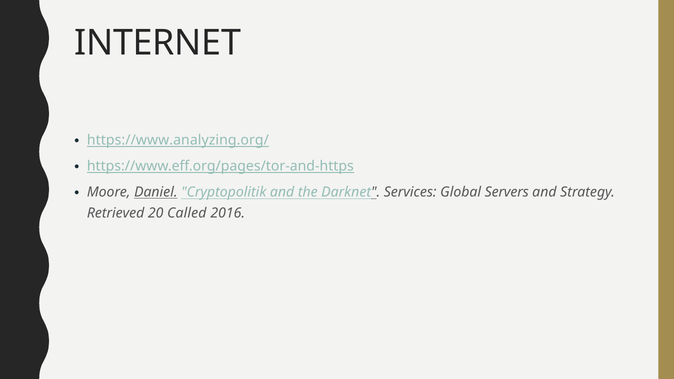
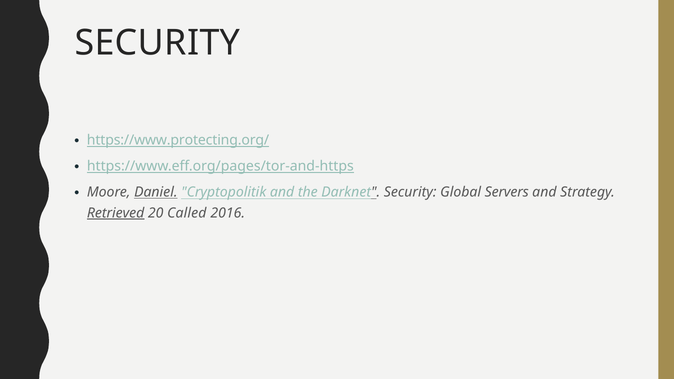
INTERNET at (158, 43): INTERNET -> SECURITY
https://www.analyzing.org/: https://www.analyzing.org/ -> https://www.protecting.org/
Darknet Services: Services -> Security
Retrieved underline: none -> present
